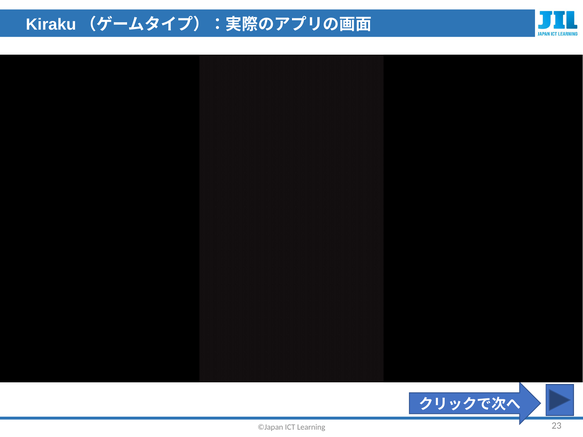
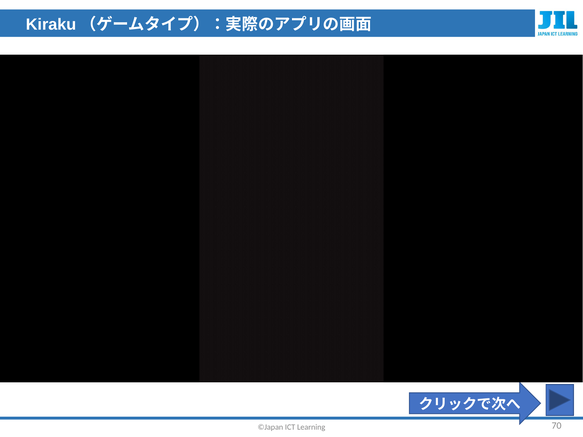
23: 23 -> 70
